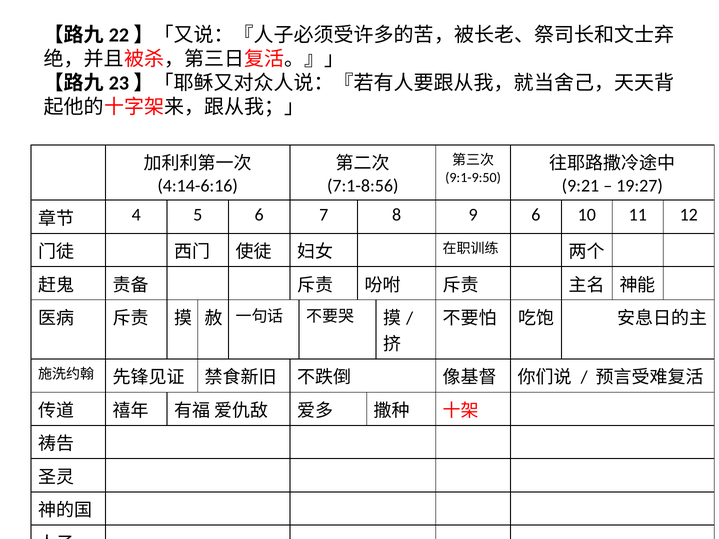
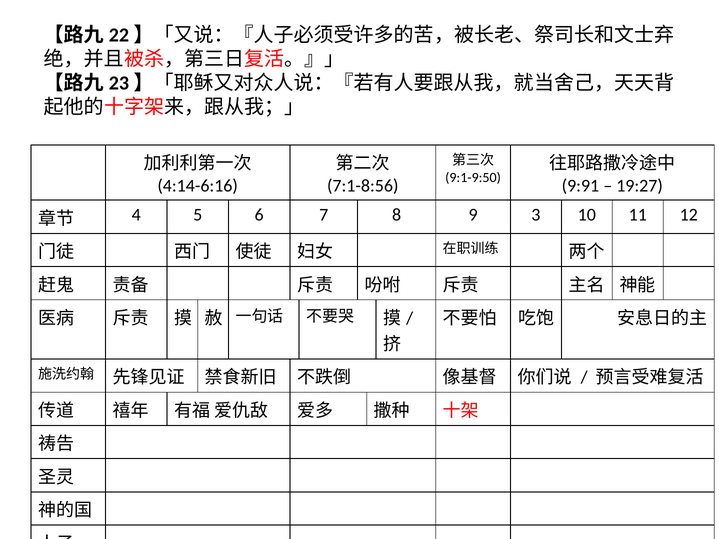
9:21: 9:21 -> 9:91
9 6: 6 -> 3
